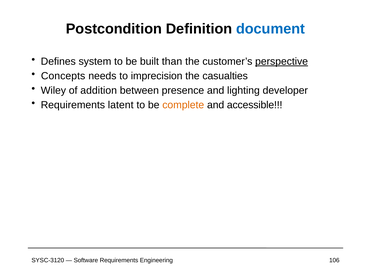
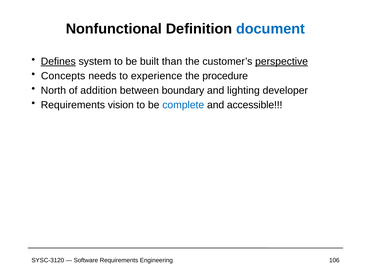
Postcondition: Postcondition -> Nonfunctional
Defines underline: none -> present
imprecision: imprecision -> experience
casualties: casualties -> procedure
Wiley: Wiley -> North
presence: presence -> boundary
latent: latent -> vision
complete colour: orange -> blue
